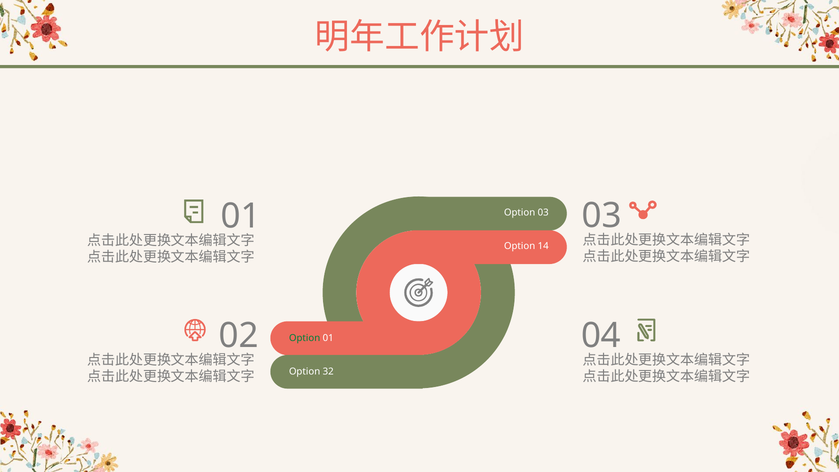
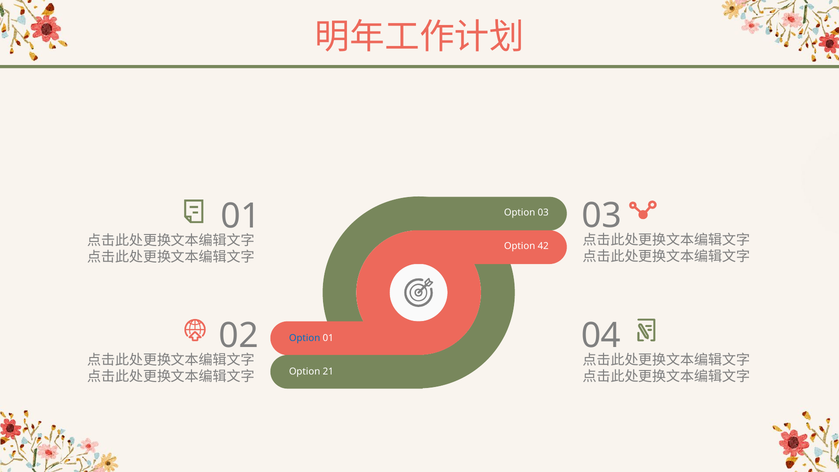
14: 14 -> 42
Option at (305, 338) colour: green -> blue
32: 32 -> 21
